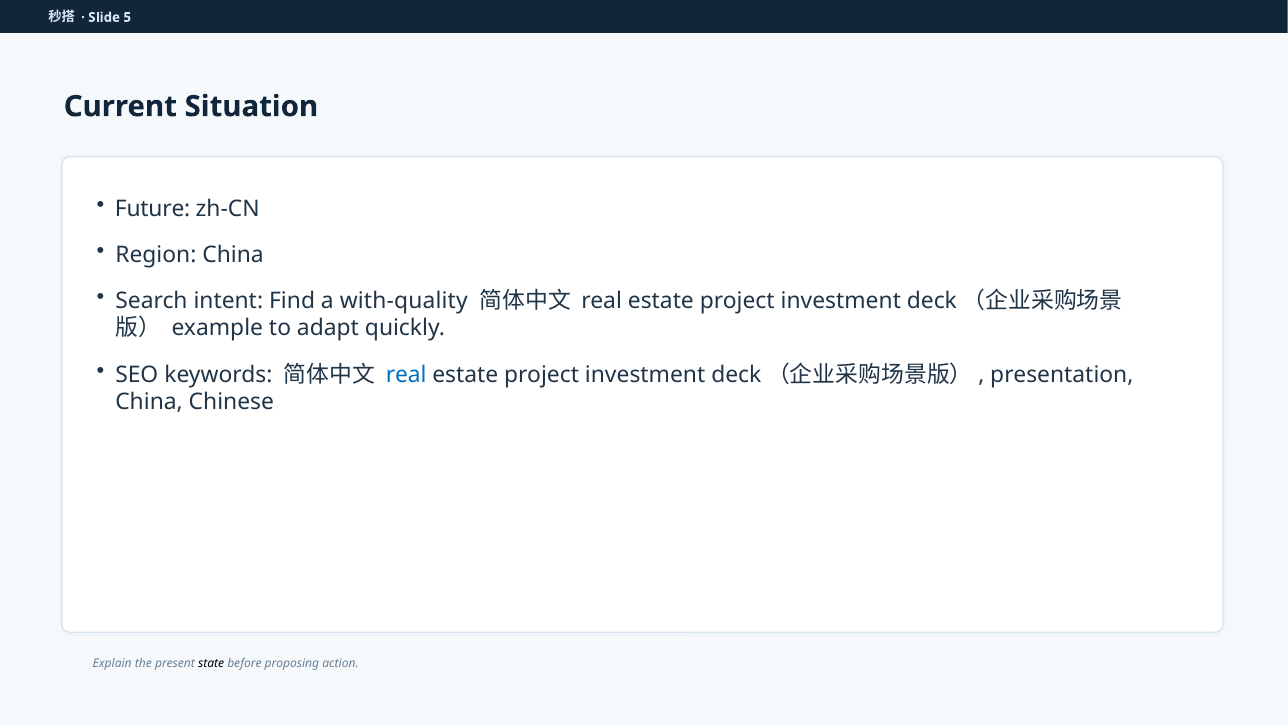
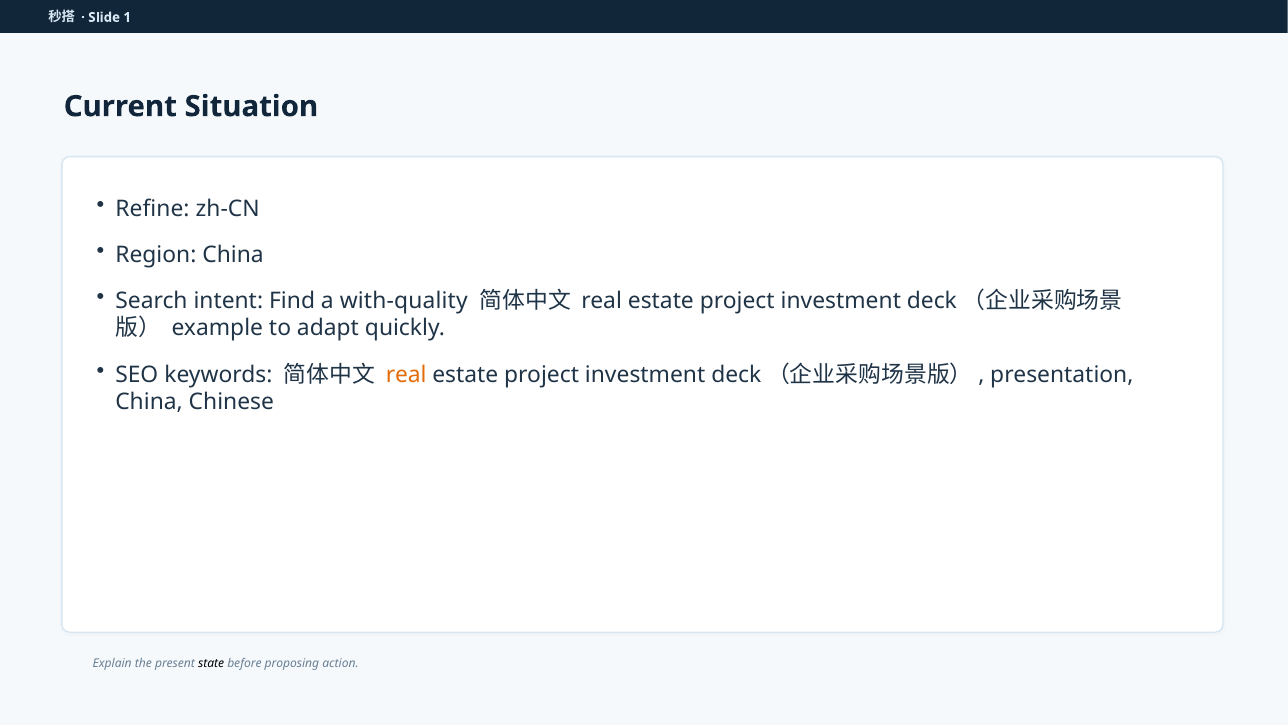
5: 5 -> 1
Future: Future -> Refine
real at (406, 374) colour: blue -> orange
